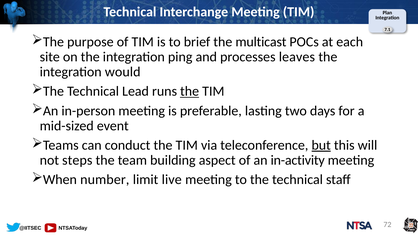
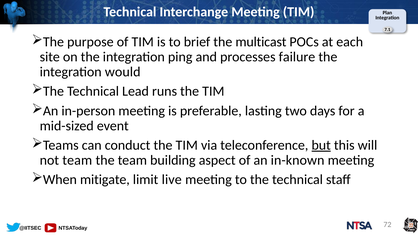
leaves: leaves -> failure
the at (190, 91) underline: present -> none
not steps: steps -> team
in-activity: in-activity -> in-known
number: number -> mitigate
